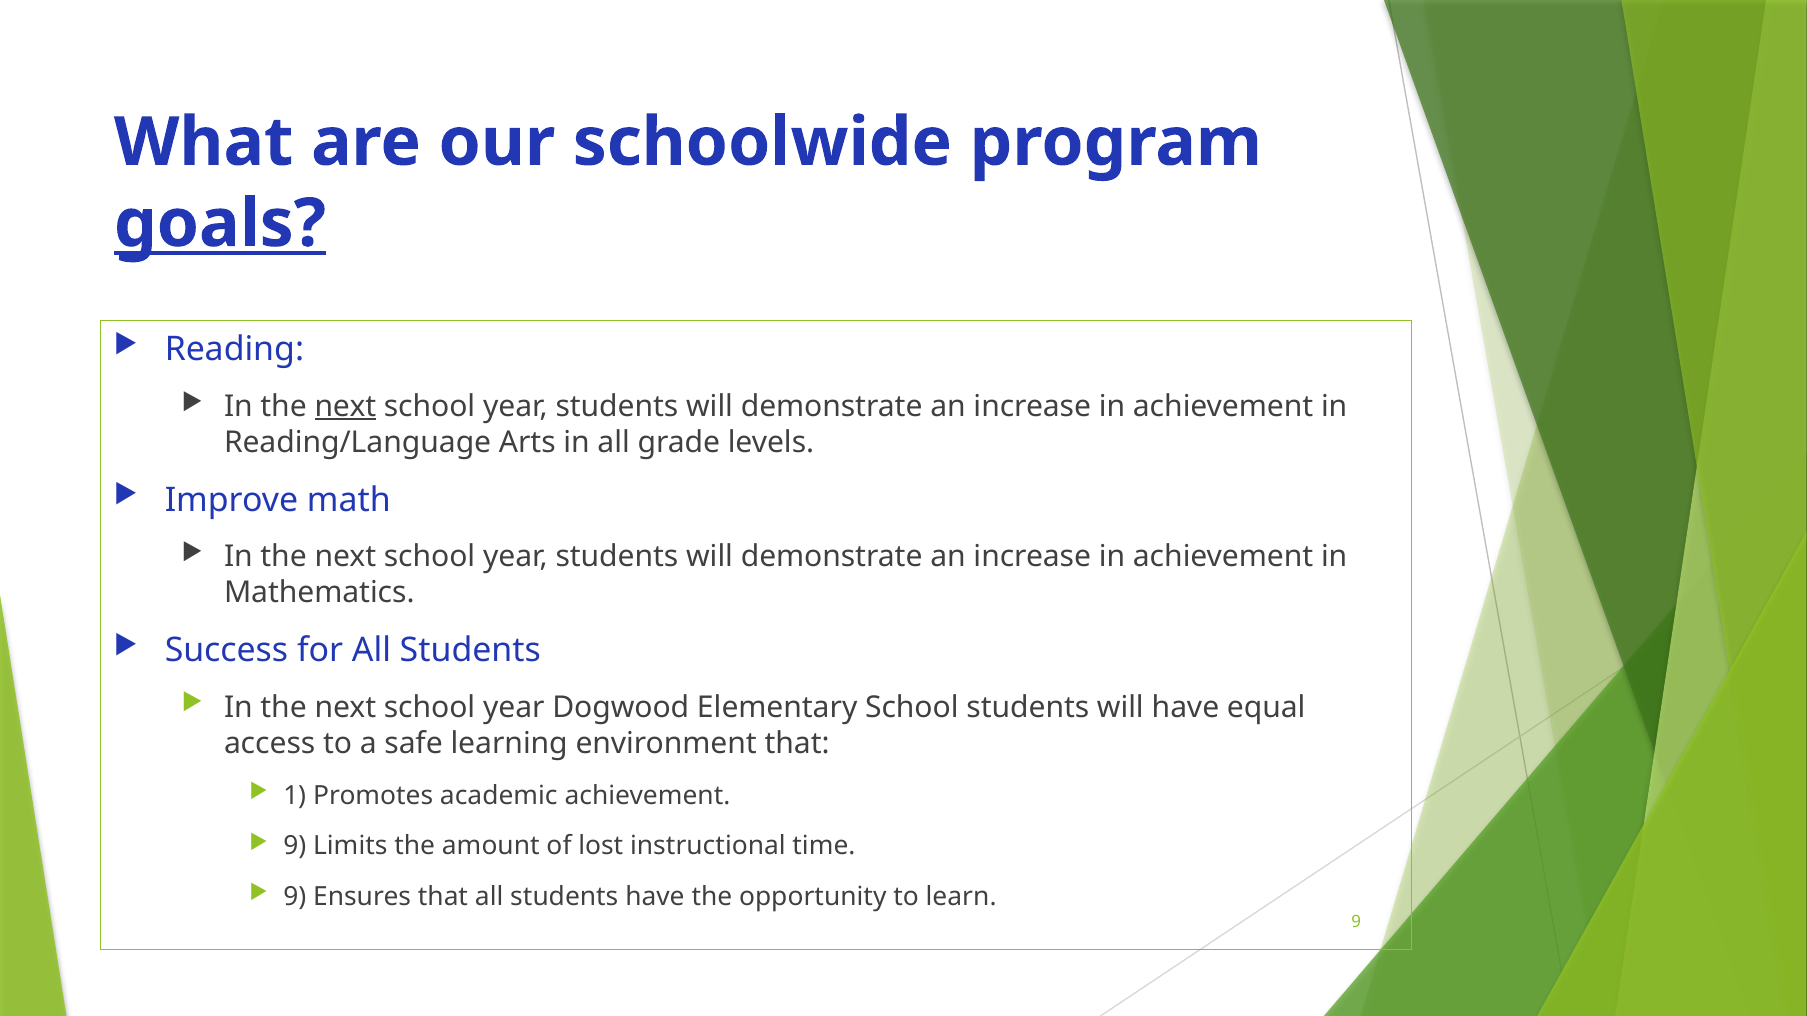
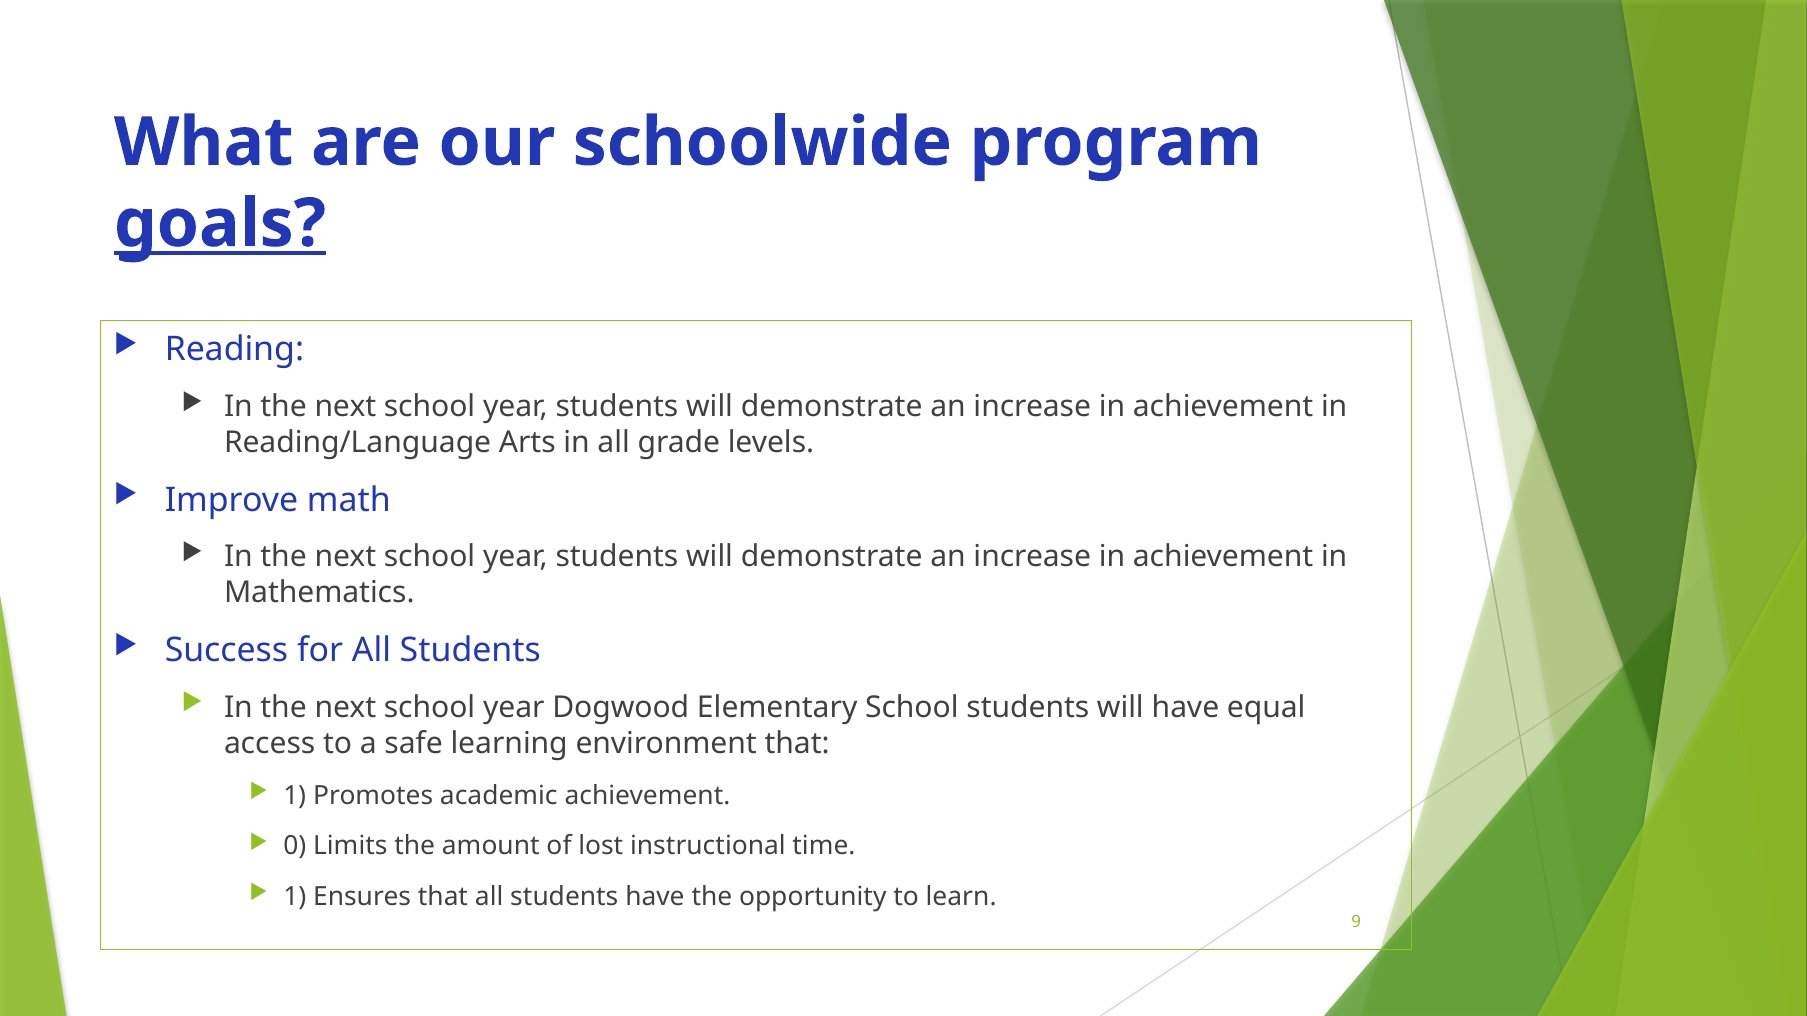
next at (345, 407) underline: present -> none
9 at (295, 847): 9 -> 0
9 at (295, 897): 9 -> 1
